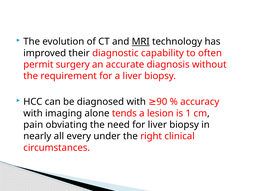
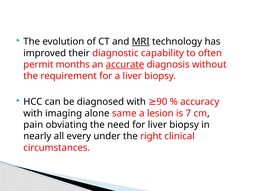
surgery: surgery -> months
accurate underline: none -> present
tends: tends -> same
1: 1 -> 7
